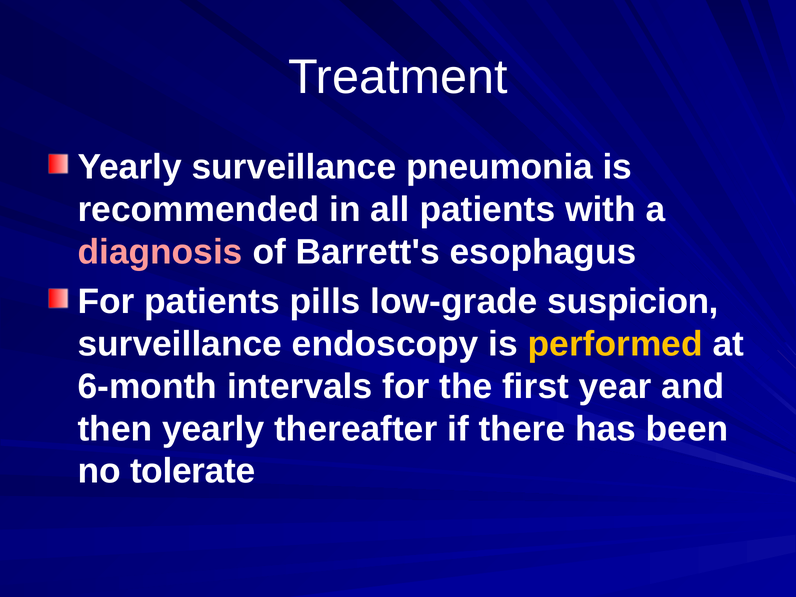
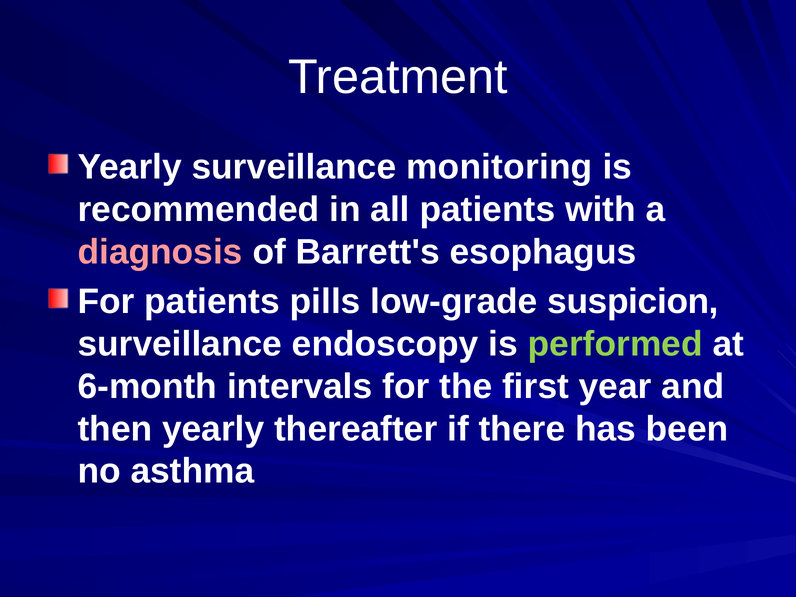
pneumonia: pneumonia -> monitoring
performed colour: yellow -> light green
tolerate: tolerate -> asthma
